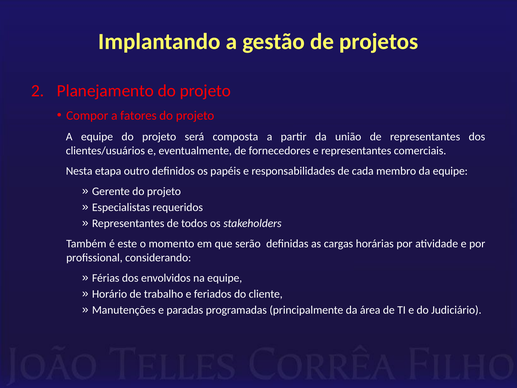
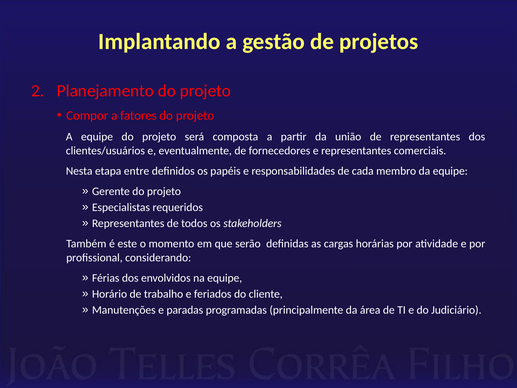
outro: outro -> entre
